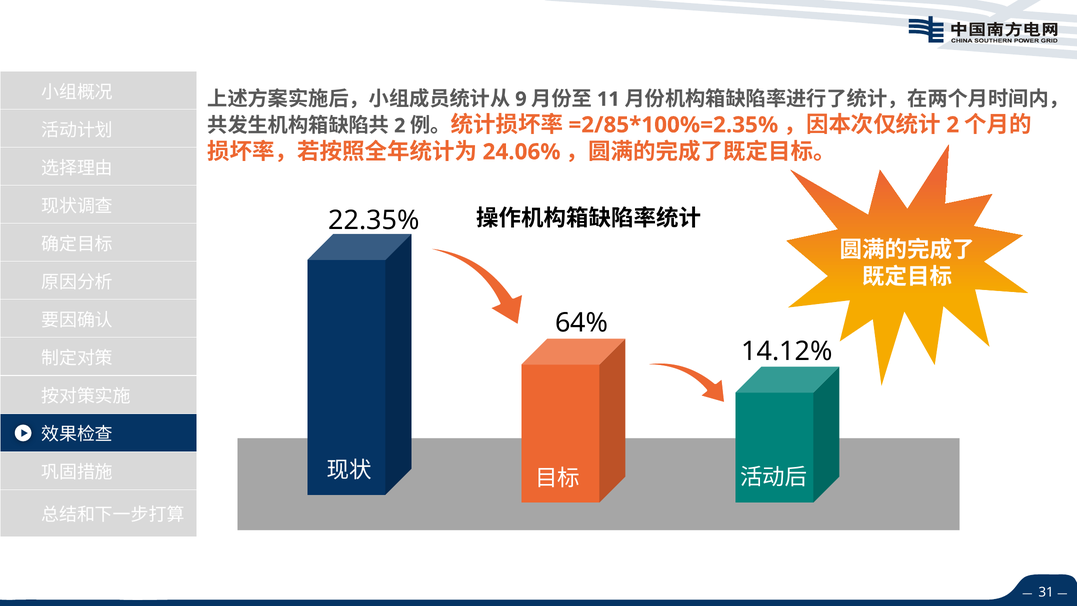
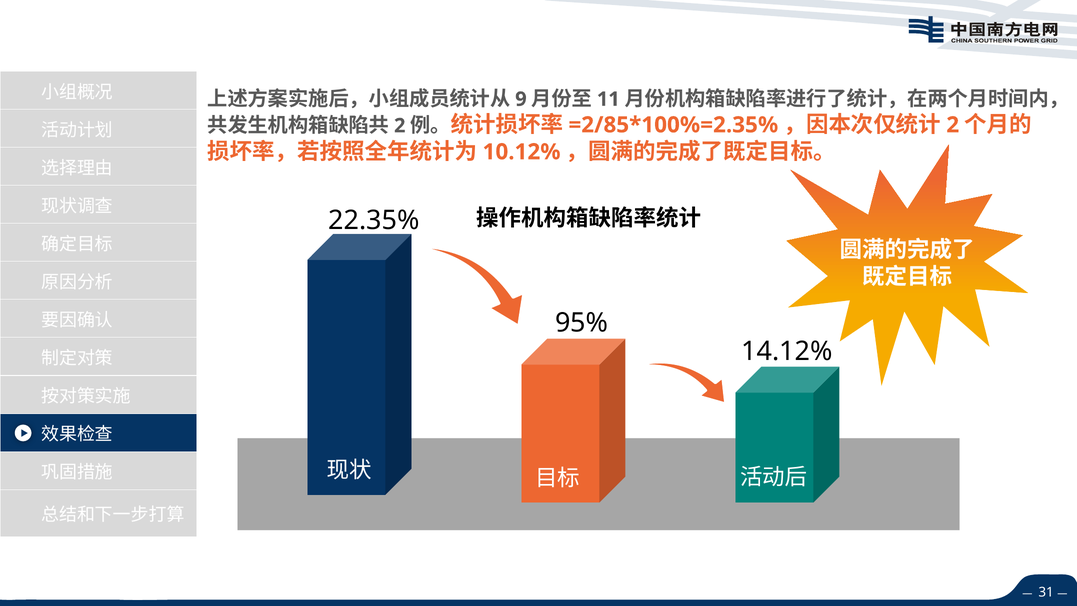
24.06%: 24.06% -> 10.12%
64%: 64% -> 95%
